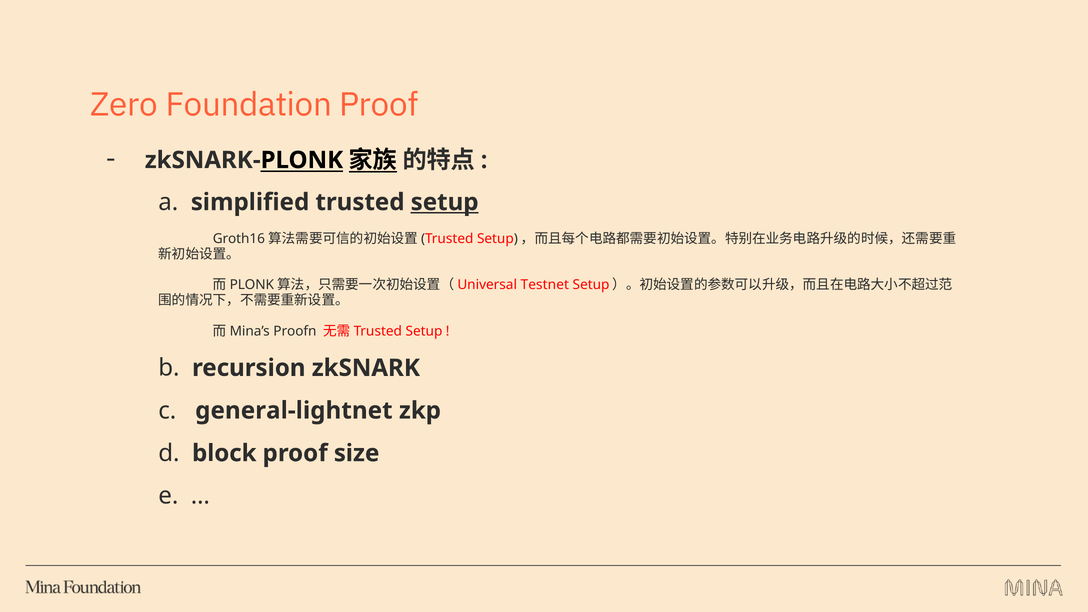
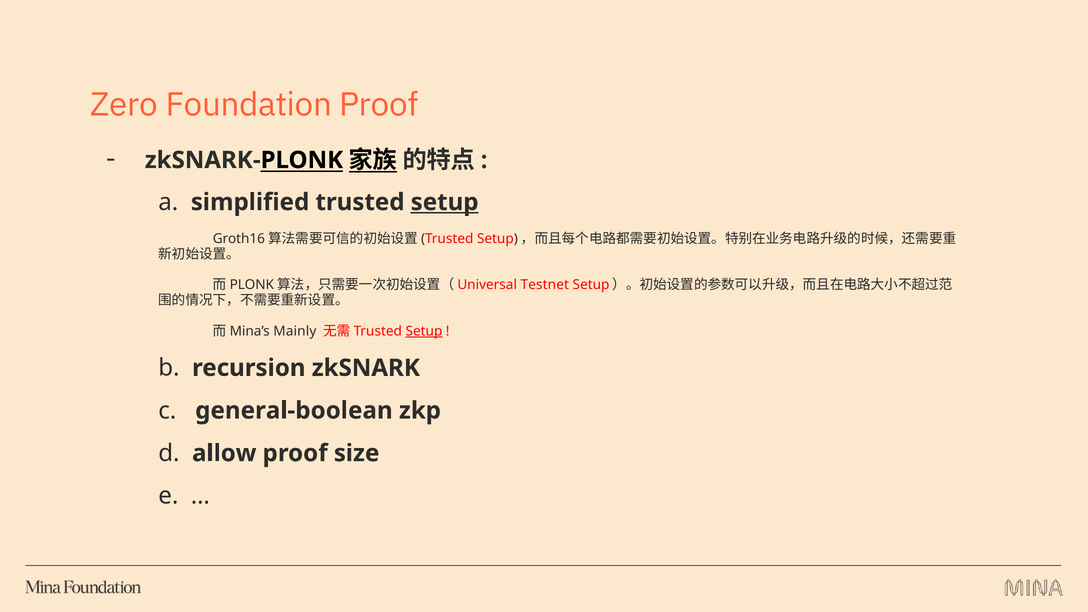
Proofn: Proofn -> Mainly
Setup at (424, 331) underline: none -> present
general-lightnet: general-lightnet -> general-boolean
block: block -> allow
